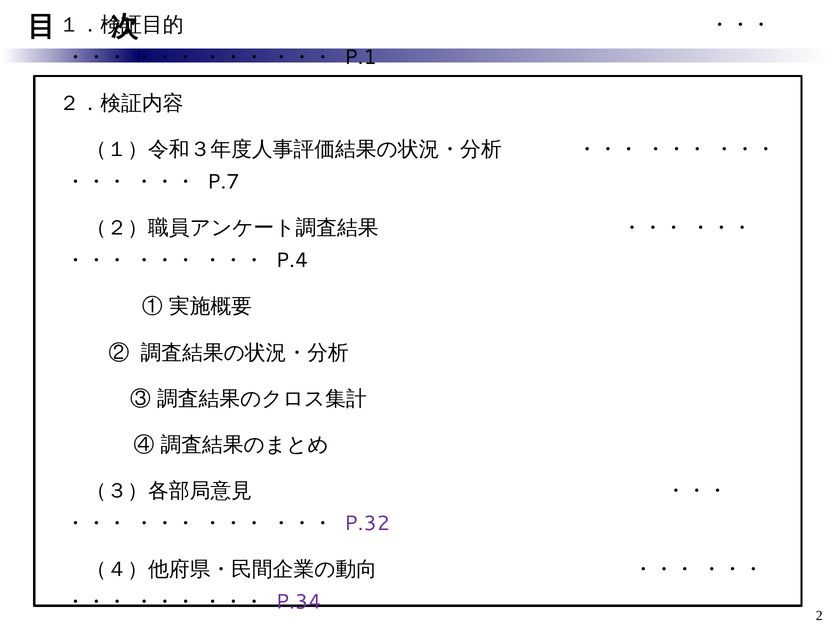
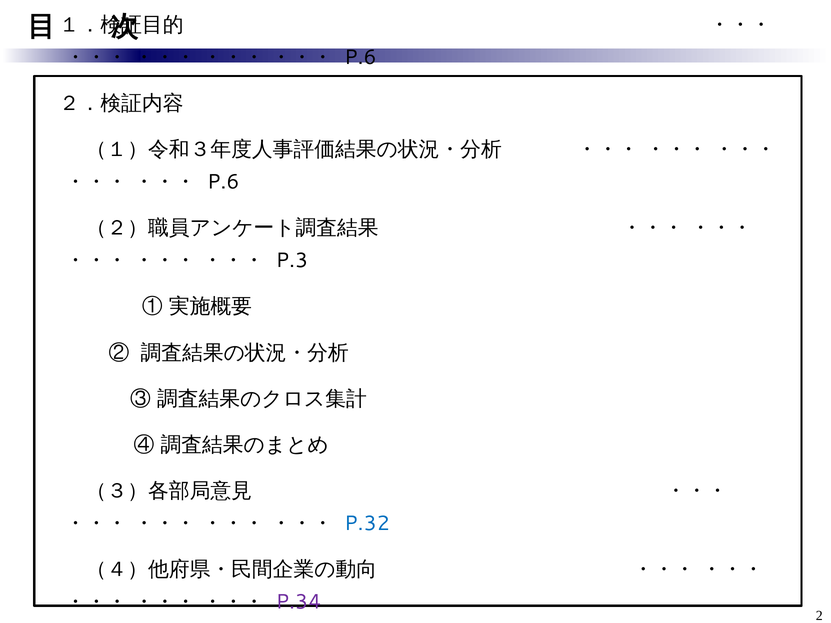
P.1 at (360, 57): P.1 -> P.6
P.7 at (223, 182): P.7 -> P.6
P.4: P.4 -> P.3
P.32 colour: purple -> blue
